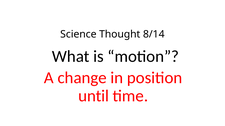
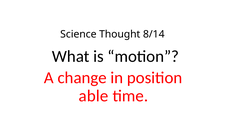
until: until -> able
